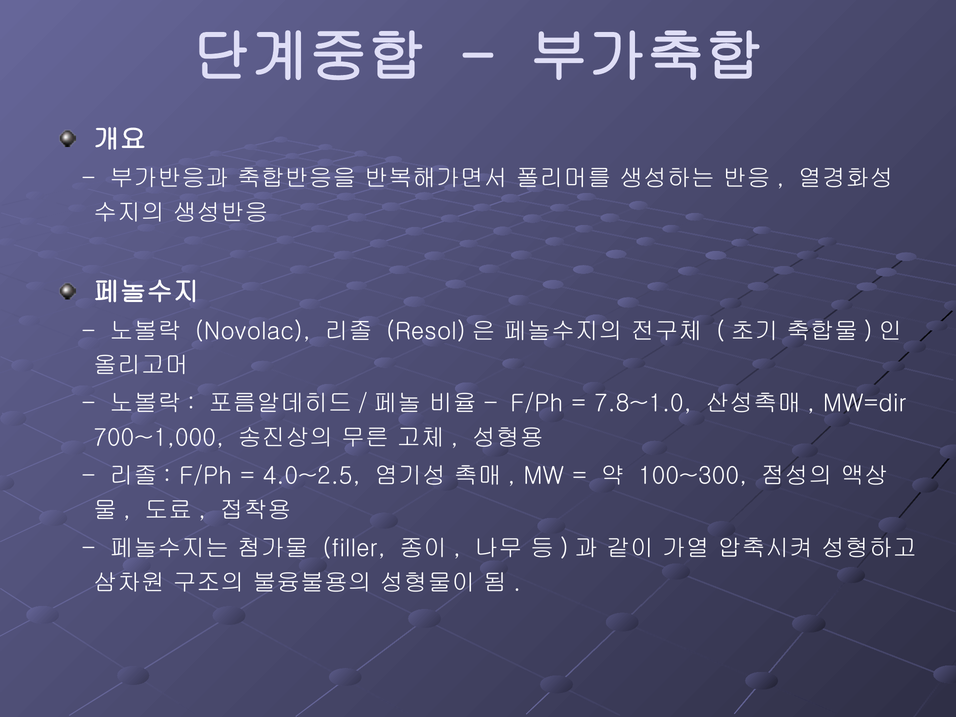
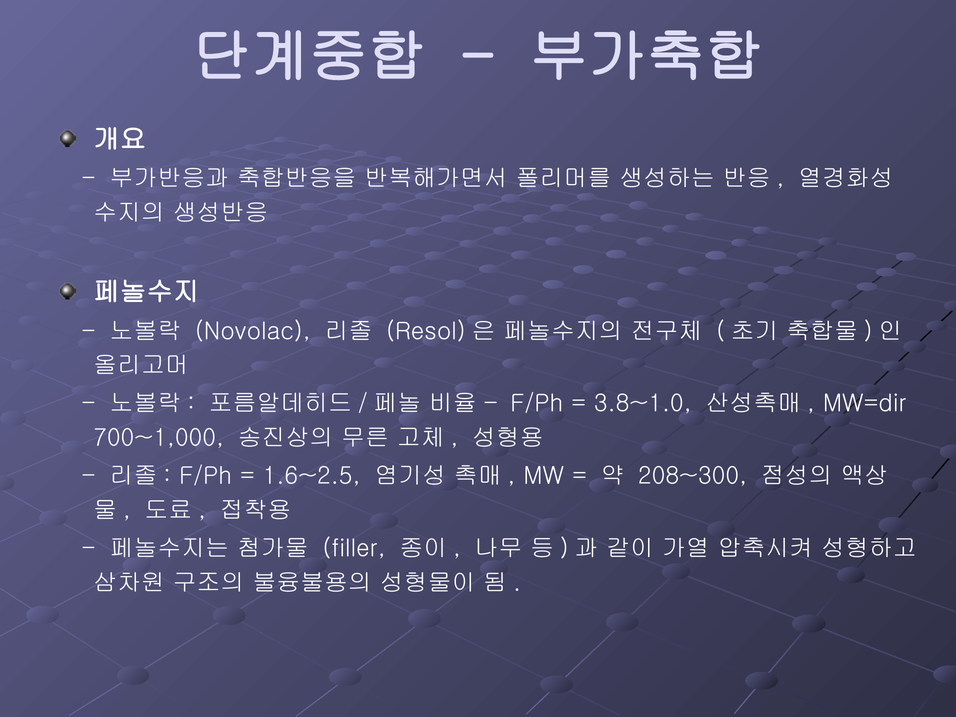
7.8~1.0: 7.8~1.0 -> 3.8~1.0
4.0~2.5: 4.0~2.5 -> 1.6~2.5
100~300: 100~300 -> 208~300
